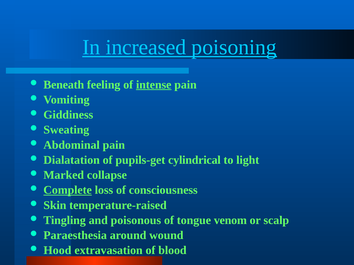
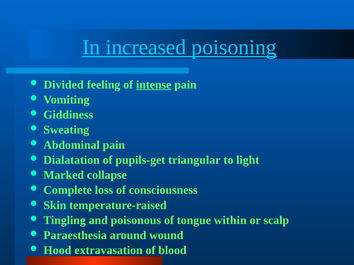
Beneath: Beneath -> Divided
cylindrical: cylindrical -> triangular
Complete underline: present -> none
venom: venom -> within
